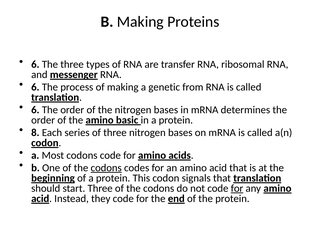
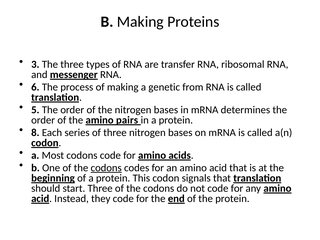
6 at (35, 64): 6 -> 3
6 at (35, 110): 6 -> 5
basic: basic -> pairs
for at (237, 188) underline: present -> none
